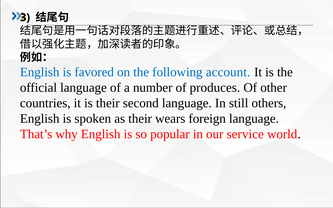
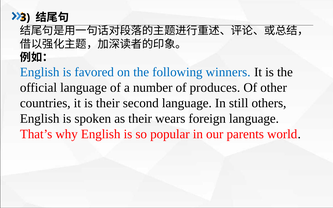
account: account -> winners
service: service -> parents
